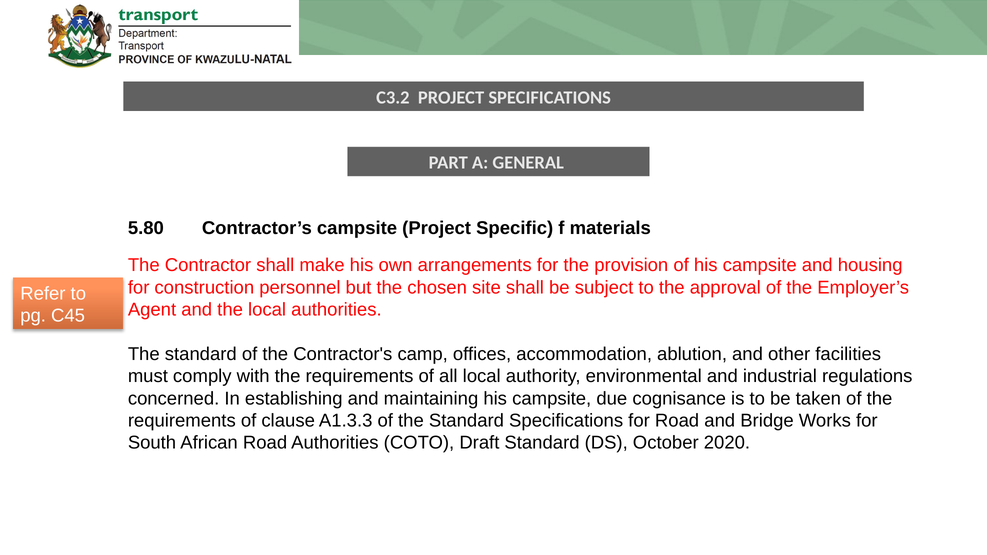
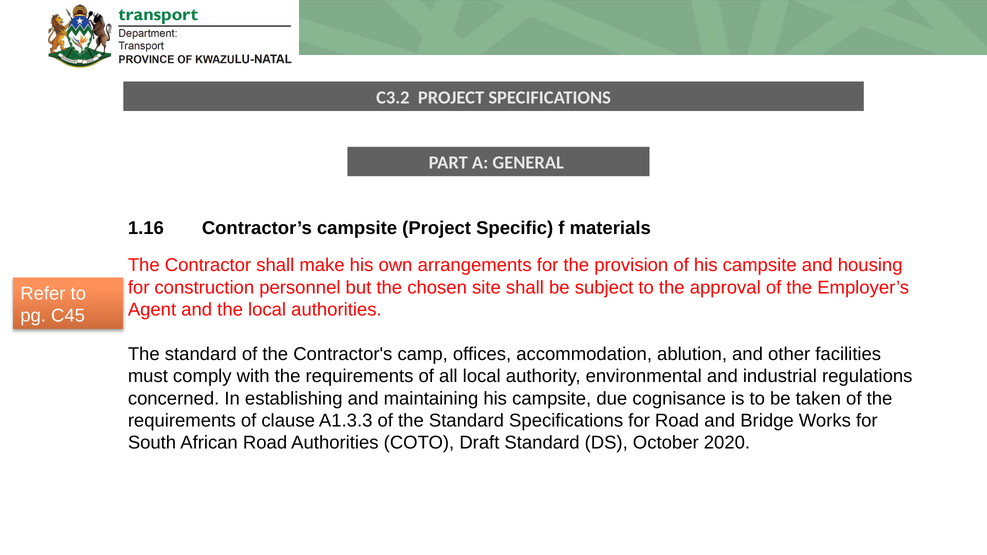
5.80: 5.80 -> 1.16
